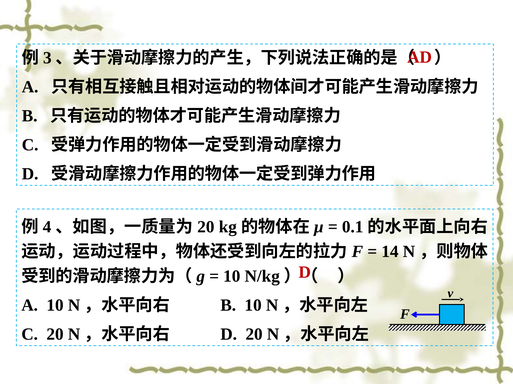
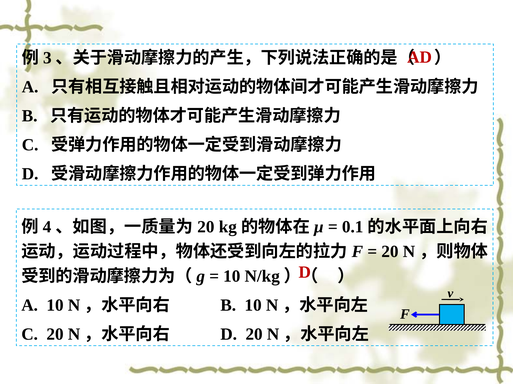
14 at (390, 252): 14 -> 20
